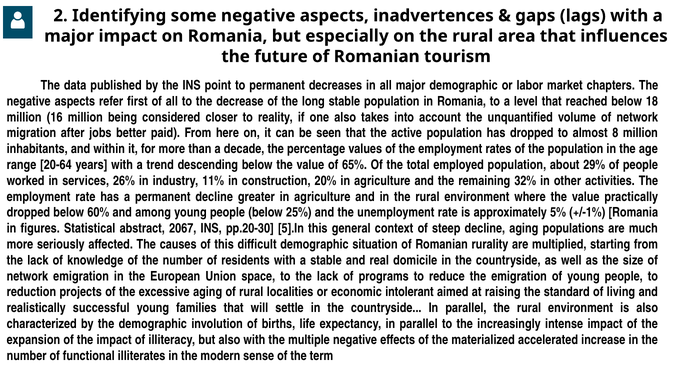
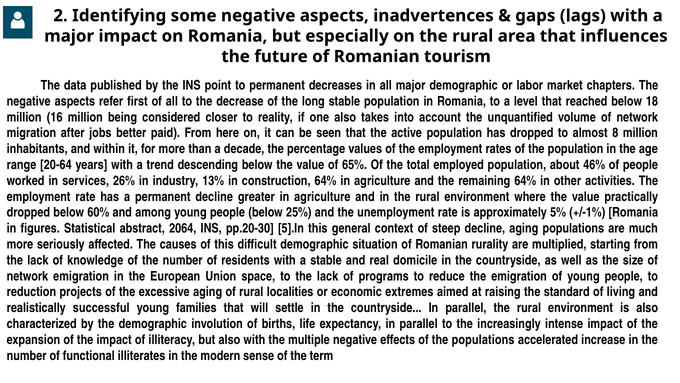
29%: 29% -> 46%
11%: 11% -> 13%
construction 20%: 20% -> 64%
remaining 32%: 32% -> 64%
2067: 2067 -> 2064
intolerant: intolerant -> extremes
the materialized: materialized -> populations
